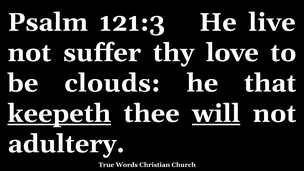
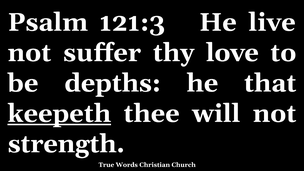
clouds: clouds -> depths
will underline: present -> none
adultery: adultery -> strength
